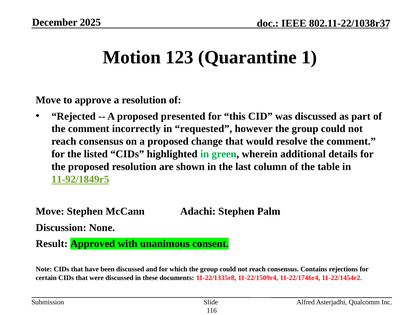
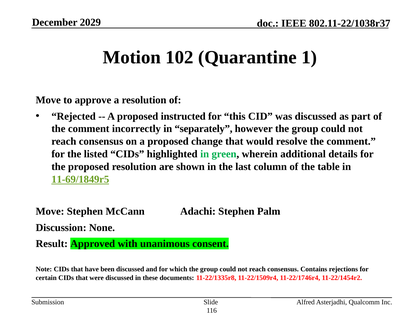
2025: 2025 -> 2029
123: 123 -> 102
presented: presented -> instructed
requested: requested -> separately
11-92/1849r5: 11-92/1849r5 -> 11-69/1849r5
